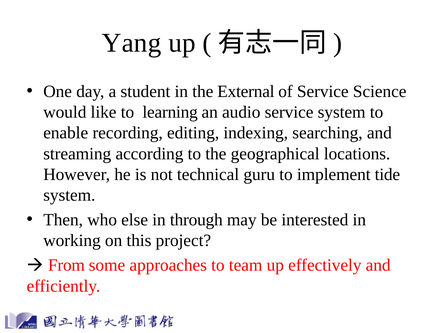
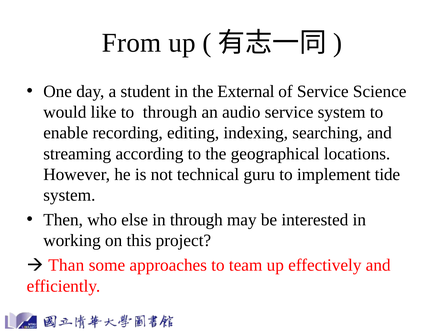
Yang: Yang -> From
to learning: learning -> through
From: From -> Than
